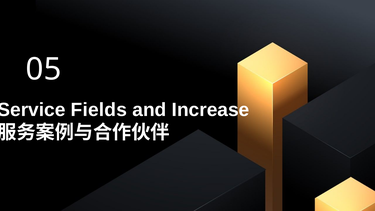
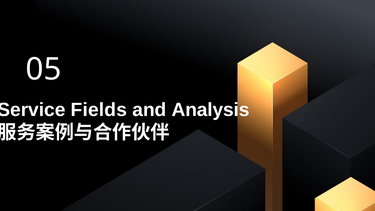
Increase: Increase -> Analysis
